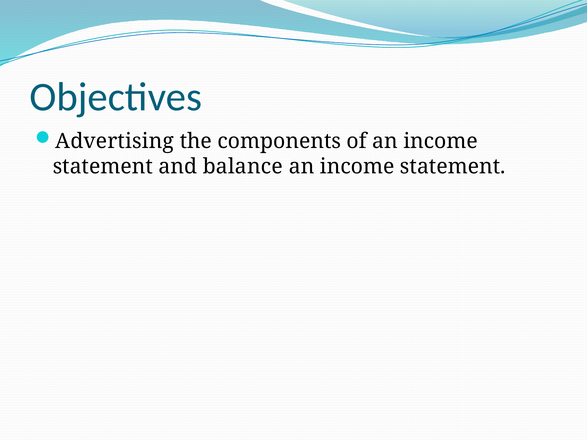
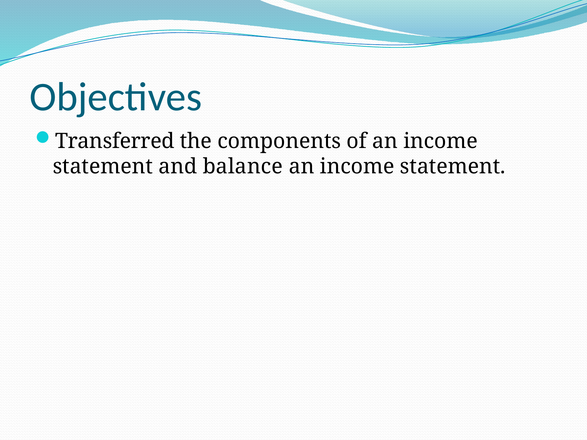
Advertising: Advertising -> Transferred
